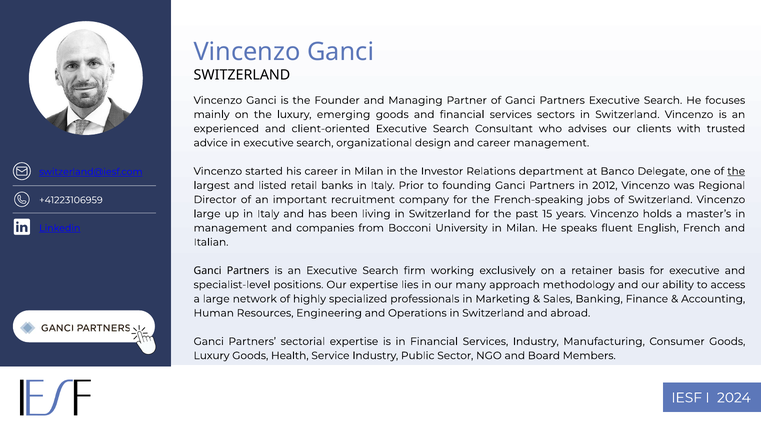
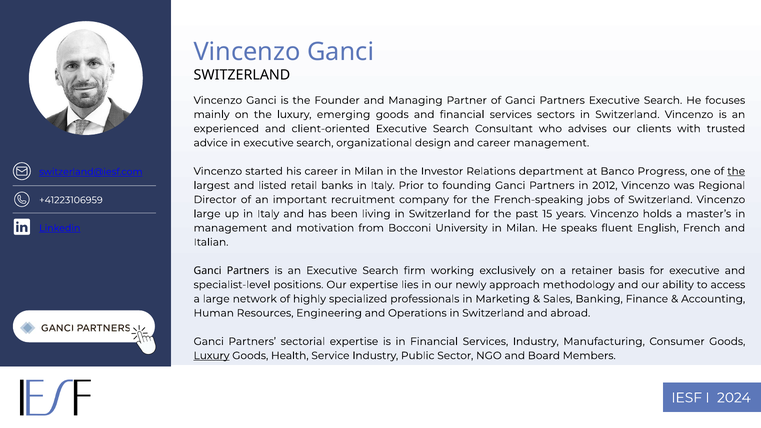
Delegate: Delegate -> Progress
companies: companies -> motivation
many: many -> newly
Luxury at (212, 356) underline: none -> present
